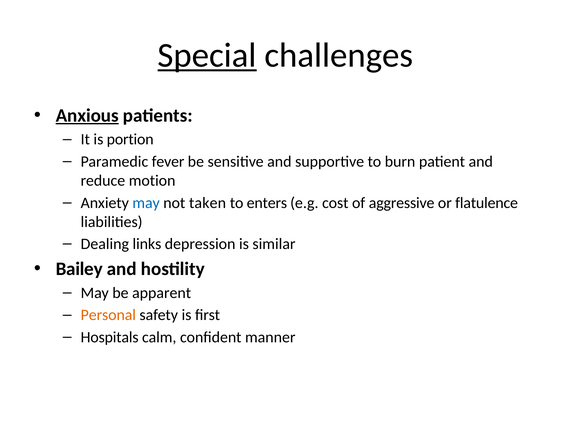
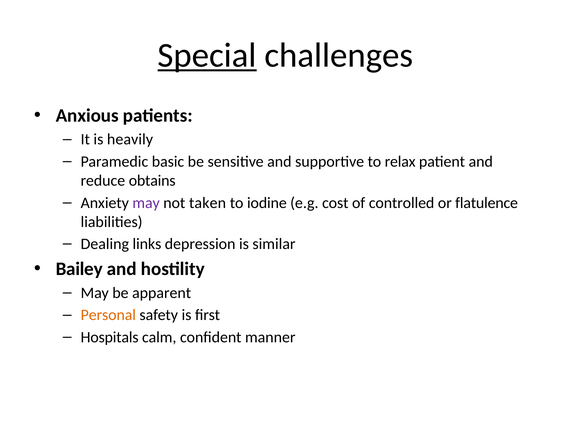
Anxious underline: present -> none
portion: portion -> heavily
fever: fever -> basic
burn: burn -> relax
motion: motion -> obtains
may at (146, 203) colour: blue -> purple
enters: enters -> iodine
aggressive: aggressive -> controlled
